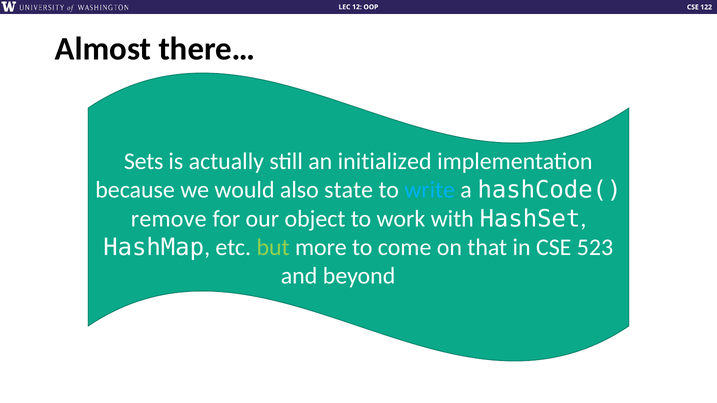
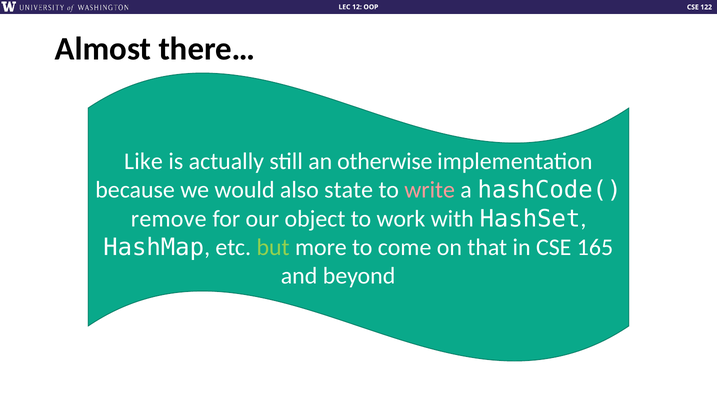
Sets: Sets -> Like
initialized: initialized -> otherwise
write colour: light blue -> pink
523: 523 -> 165
